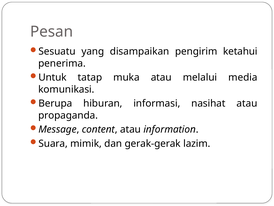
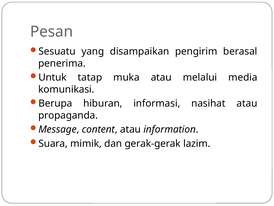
ketahui: ketahui -> berasal
